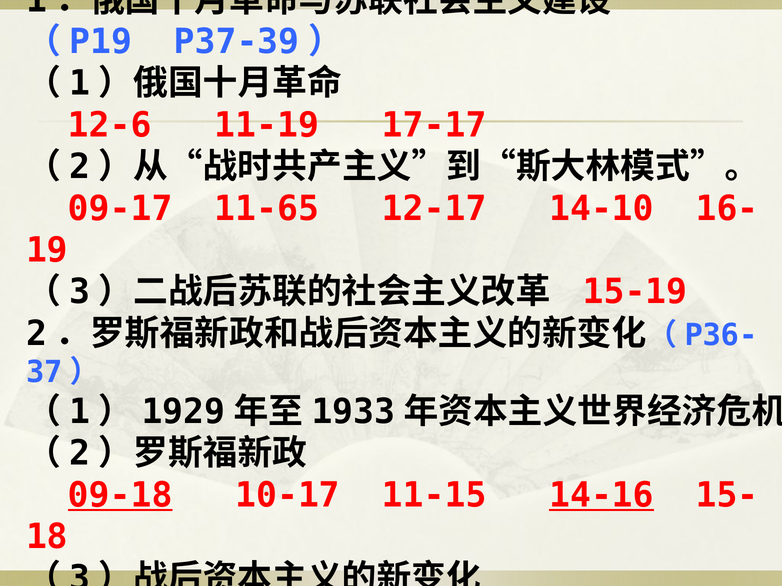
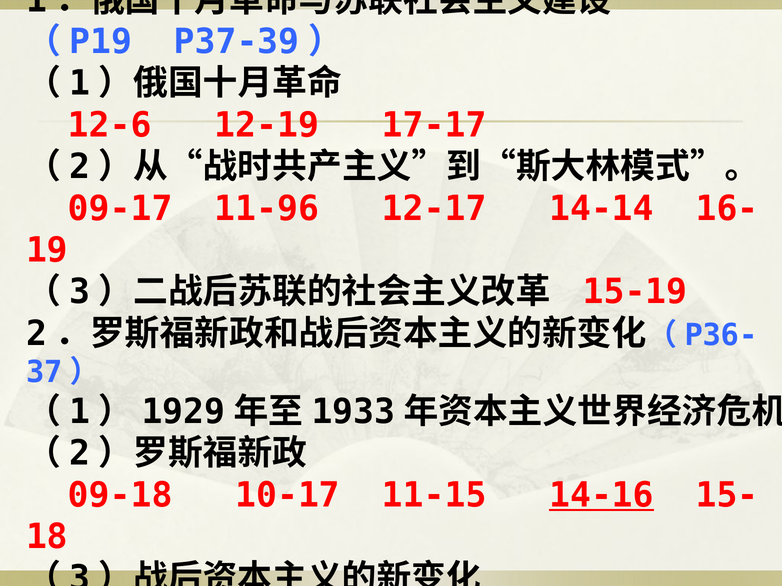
11-19: 11-19 -> 12-19
11-65: 11-65 -> 11-96
14-10: 14-10 -> 14-14
09-18 underline: present -> none
